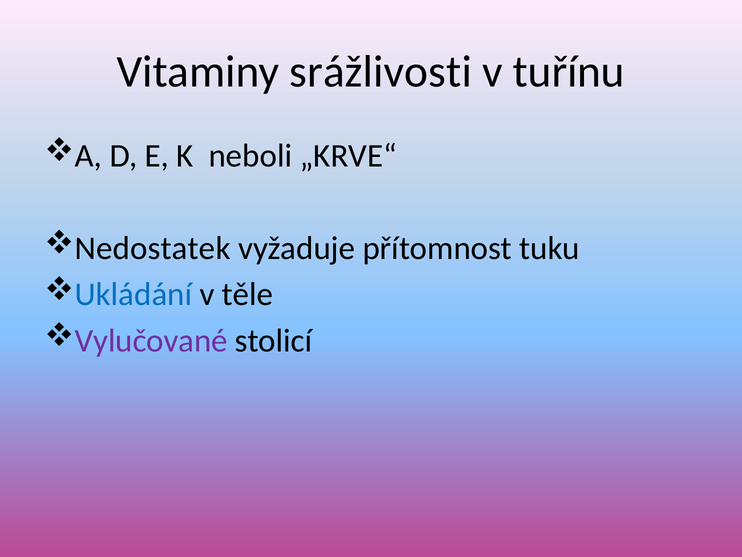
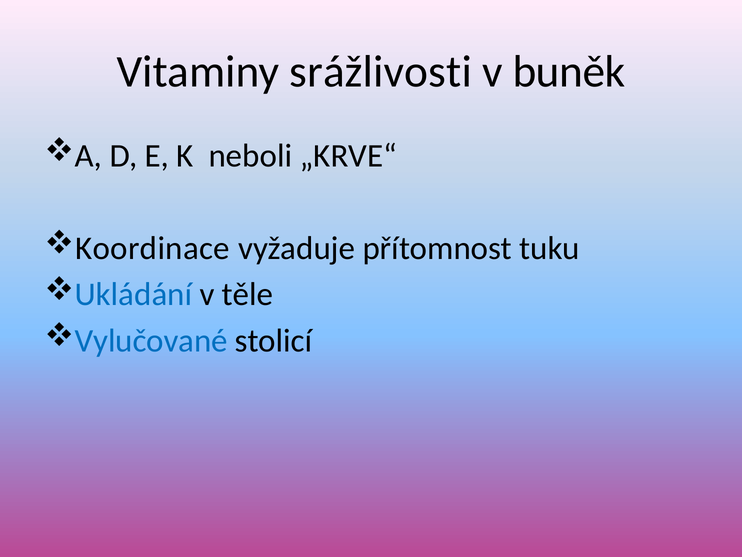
tuřínu: tuřínu -> buněk
Nedostatek: Nedostatek -> Koordinace
Vylučované colour: purple -> blue
